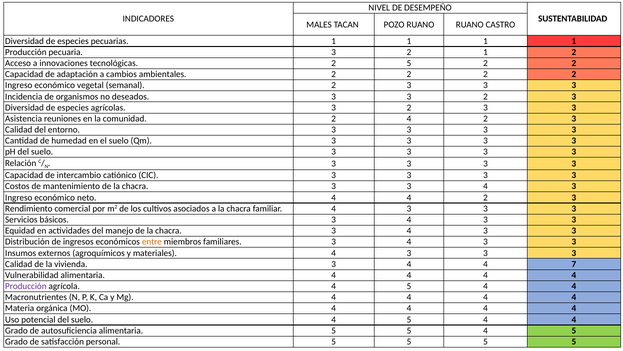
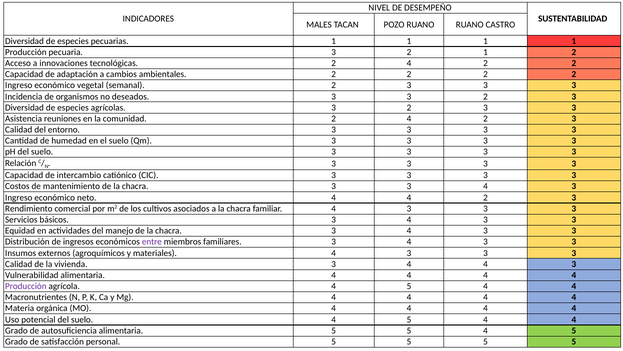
tecnológicas 2 5: 5 -> 4
entre colour: orange -> purple
4 4 7: 7 -> 3
